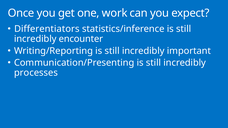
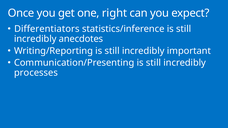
work: work -> right
encounter: encounter -> anecdotes
